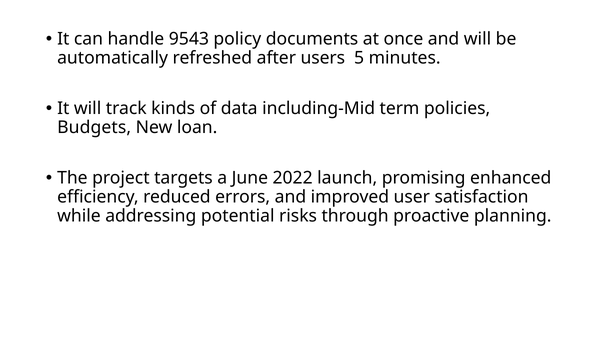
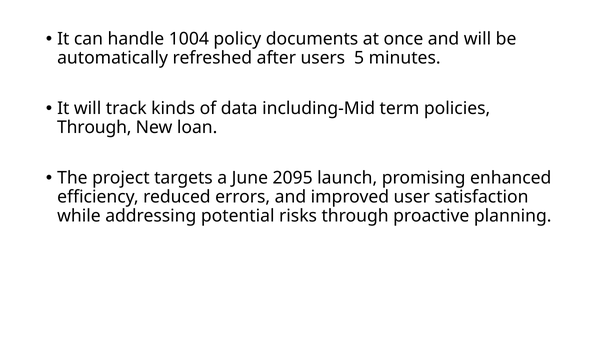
9543: 9543 -> 1004
Budgets at (94, 127): Budgets -> Through
2022: 2022 -> 2095
